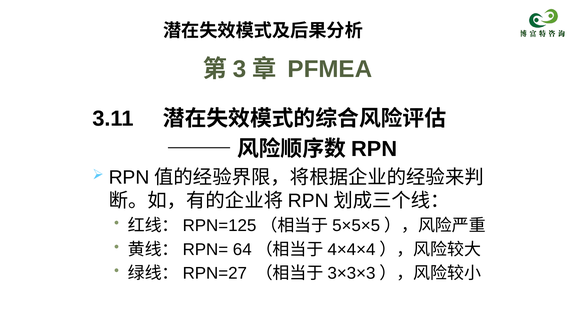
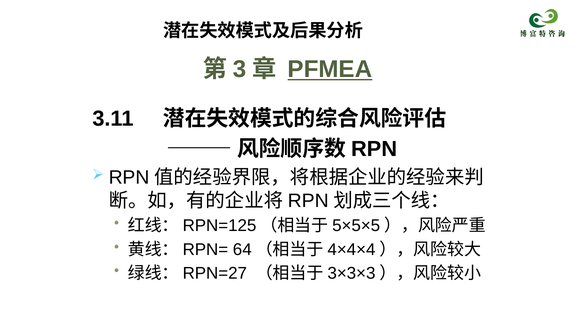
PFMEA underline: none -> present
